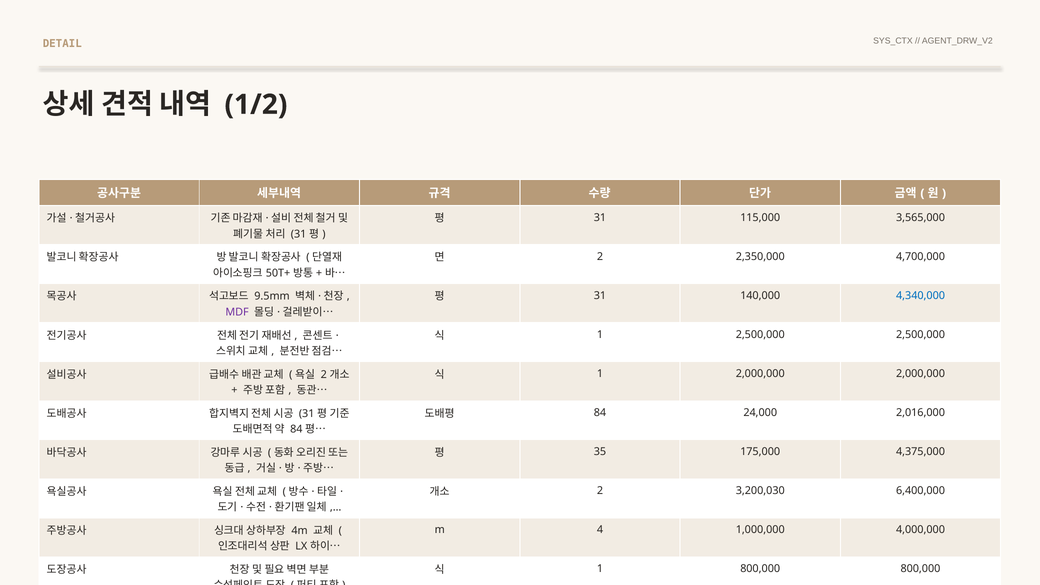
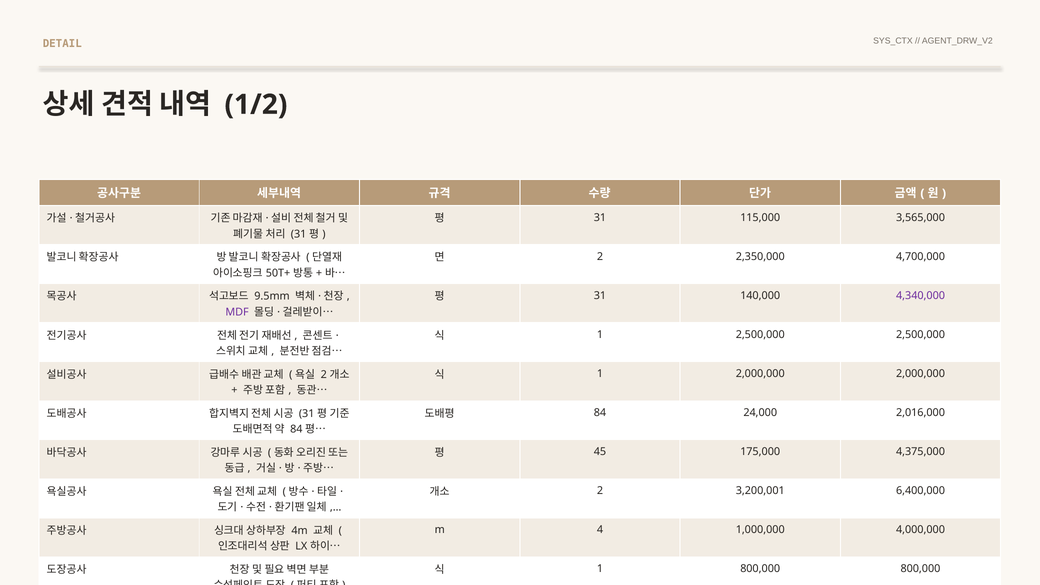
4,340,000 colour: blue -> purple
35: 35 -> 45
3,200,030: 3,200,030 -> 3,200,001
